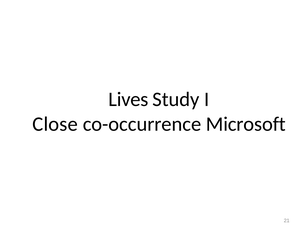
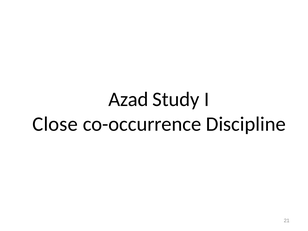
Lives: Lives -> Azad
Microsoft: Microsoft -> Discipline
